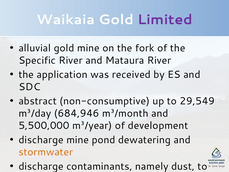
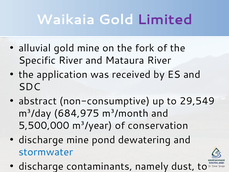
684,946: 684,946 -> 684,975
development: development -> conservation
stormwater colour: orange -> blue
